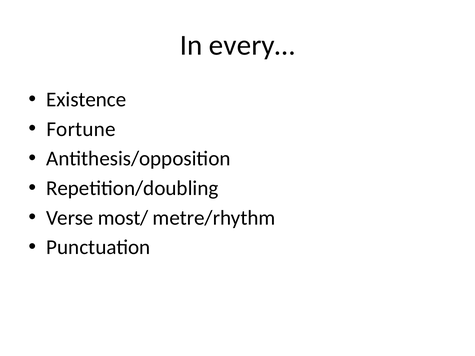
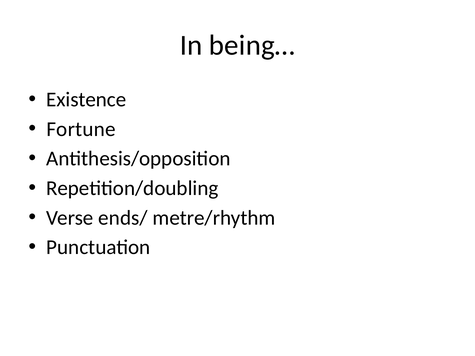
every…: every… -> being…
most/: most/ -> ends/
